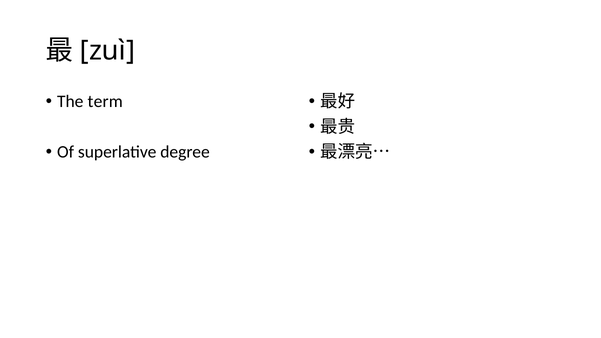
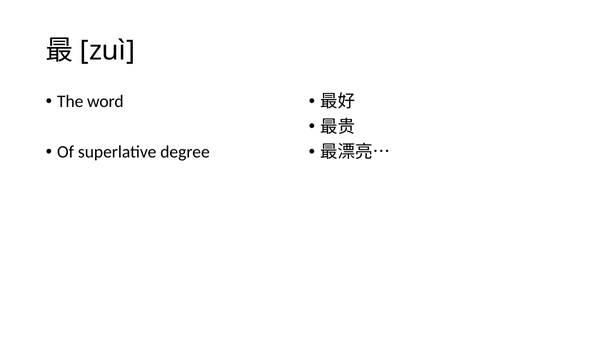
term: term -> word
